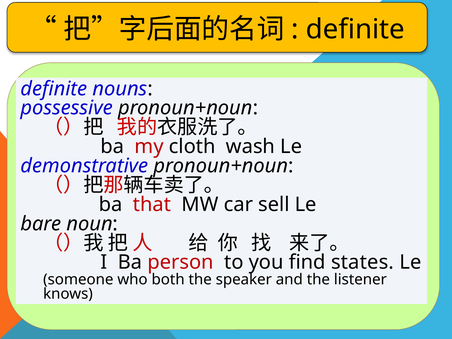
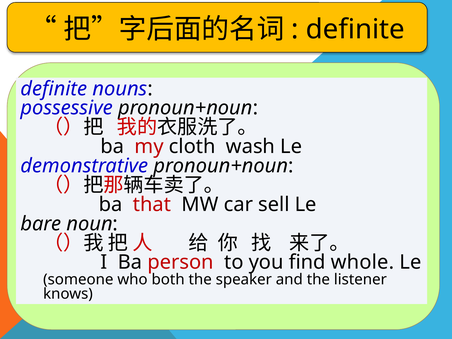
states: states -> whole
